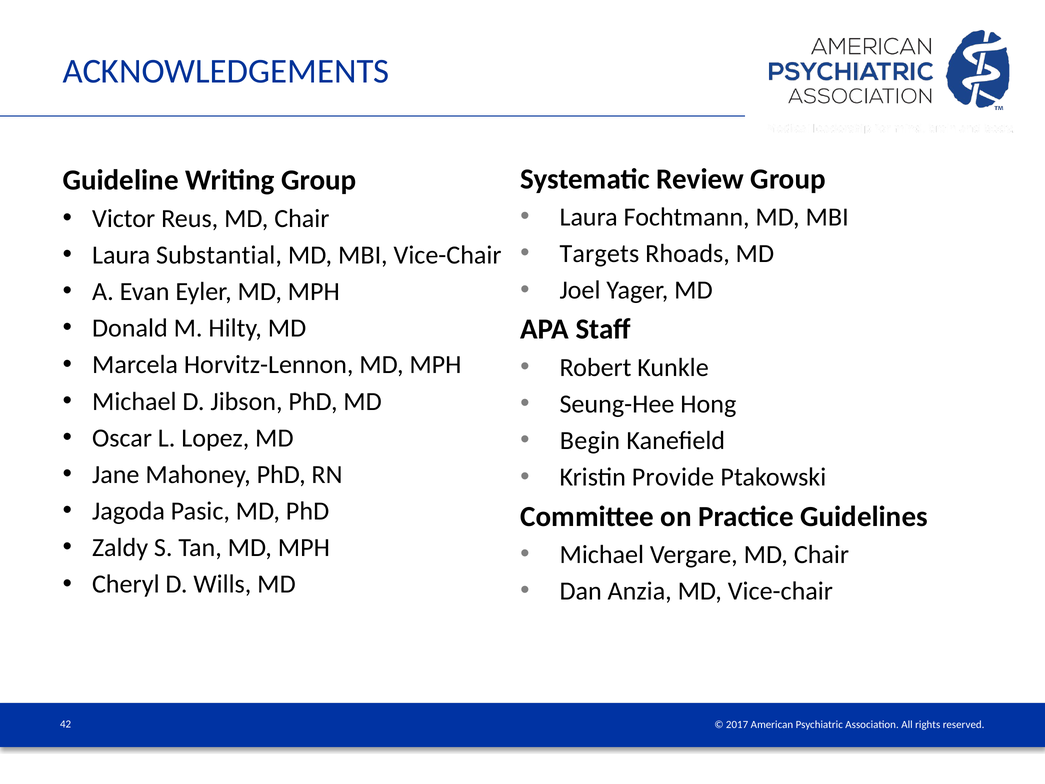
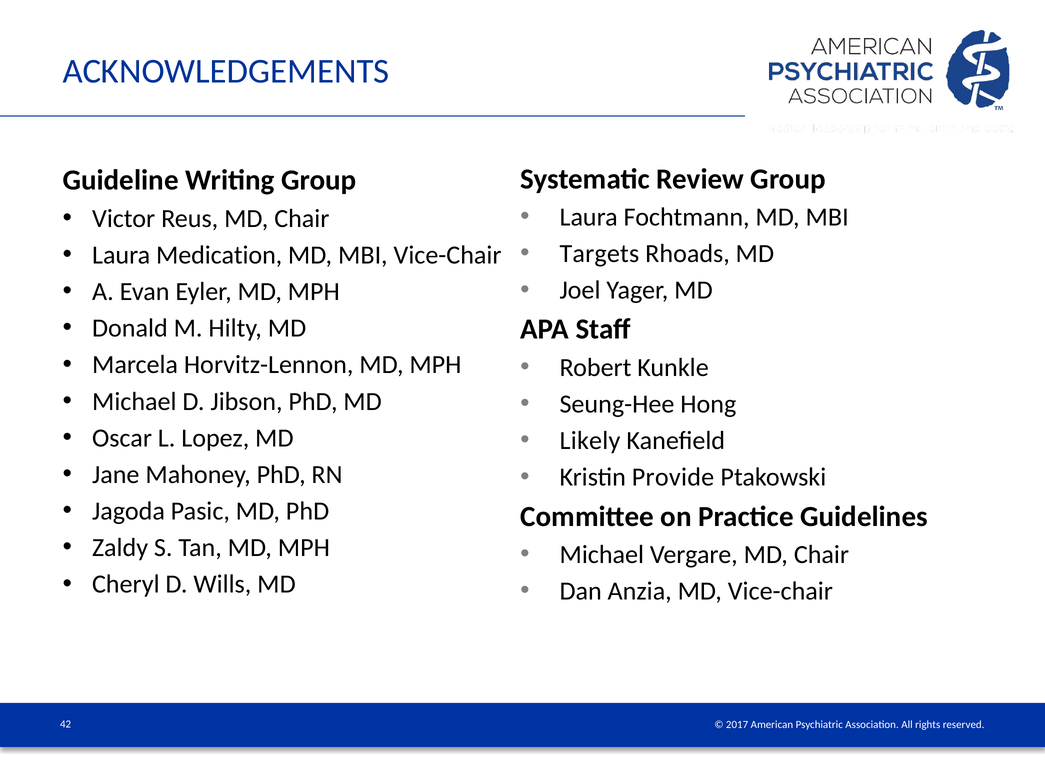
Substantial: Substantial -> Medication
Begin: Begin -> Likely
